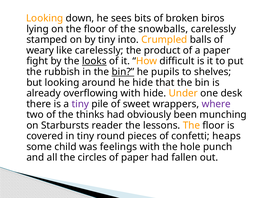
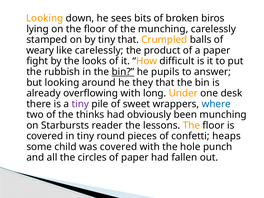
the snowballs: snowballs -> munching
tiny into: into -> that
looks underline: present -> none
shelves: shelves -> answer
he hide: hide -> they
with hide: hide -> long
where colour: purple -> blue
was feelings: feelings -> covered
